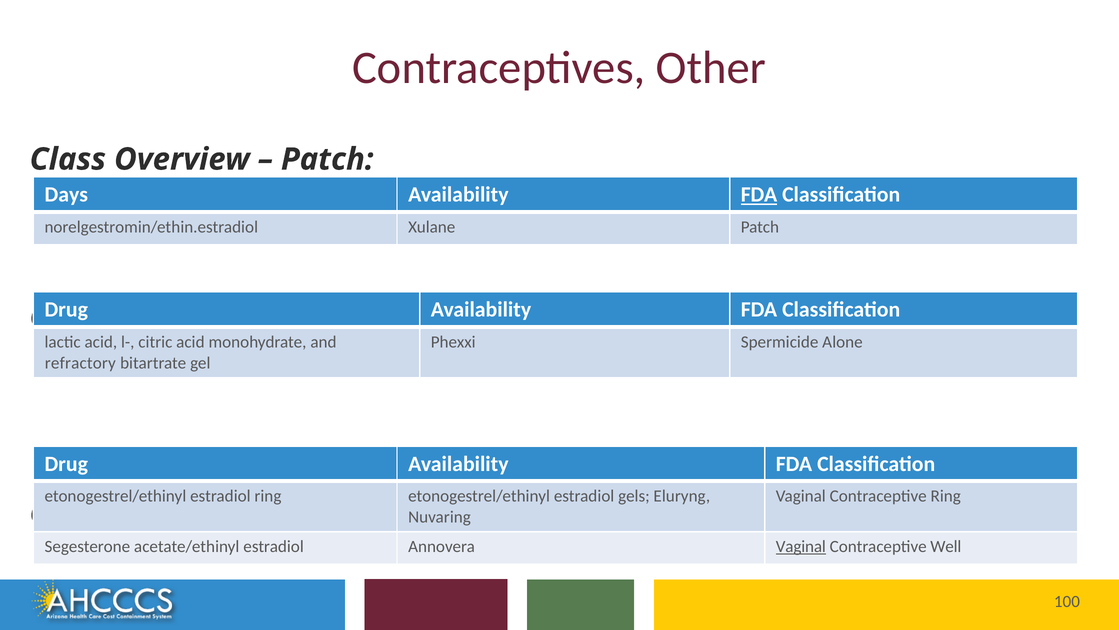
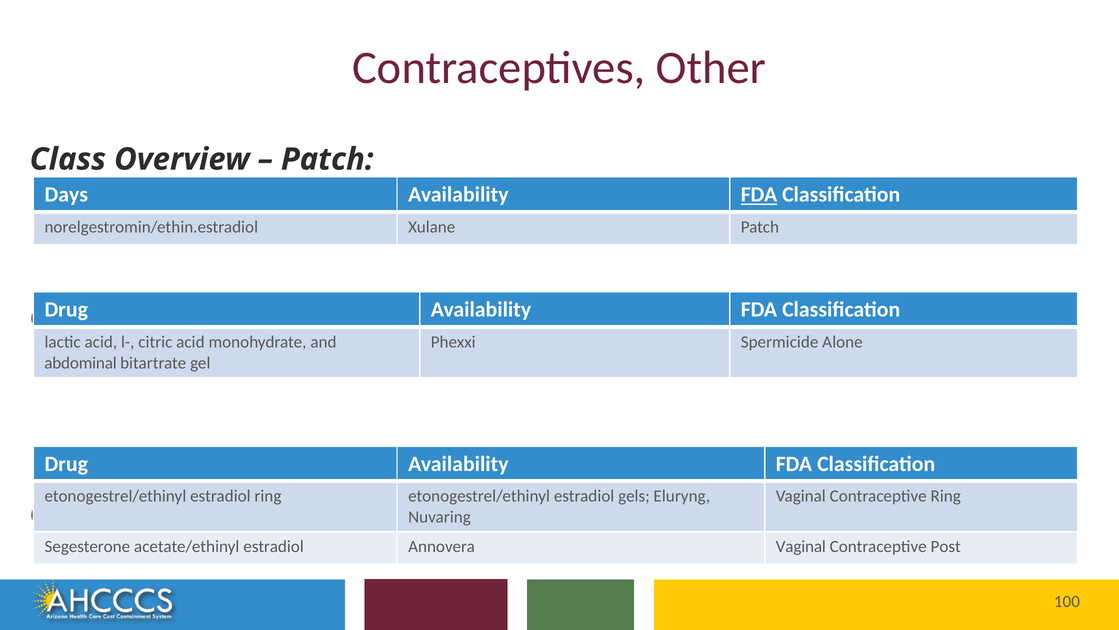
refractory: refractory -> abdominal
Vaginal at (801, 546) underline: present -> none
Well: Well -> Post
